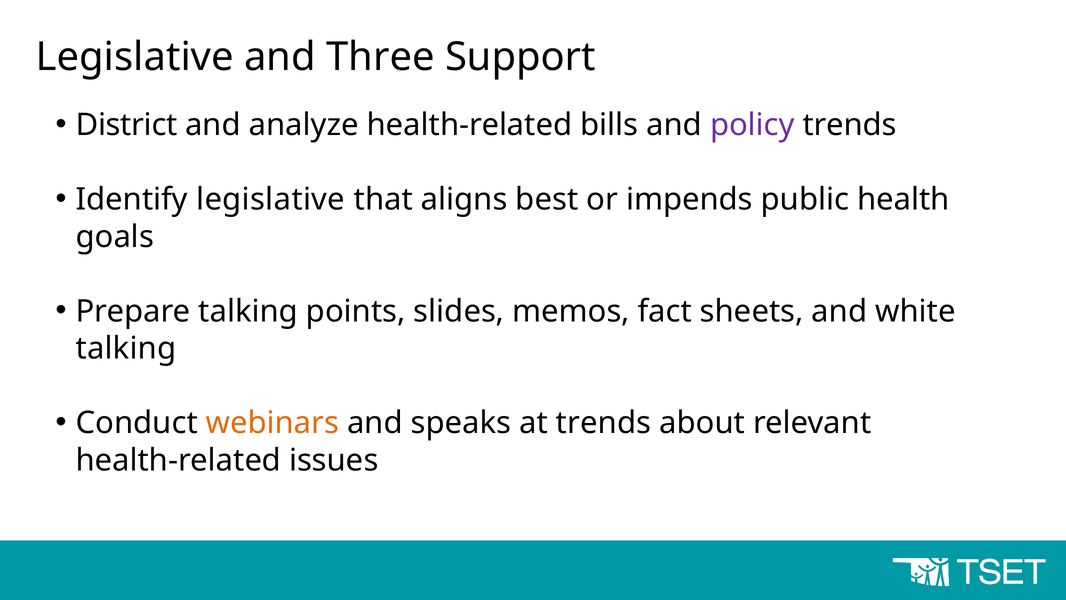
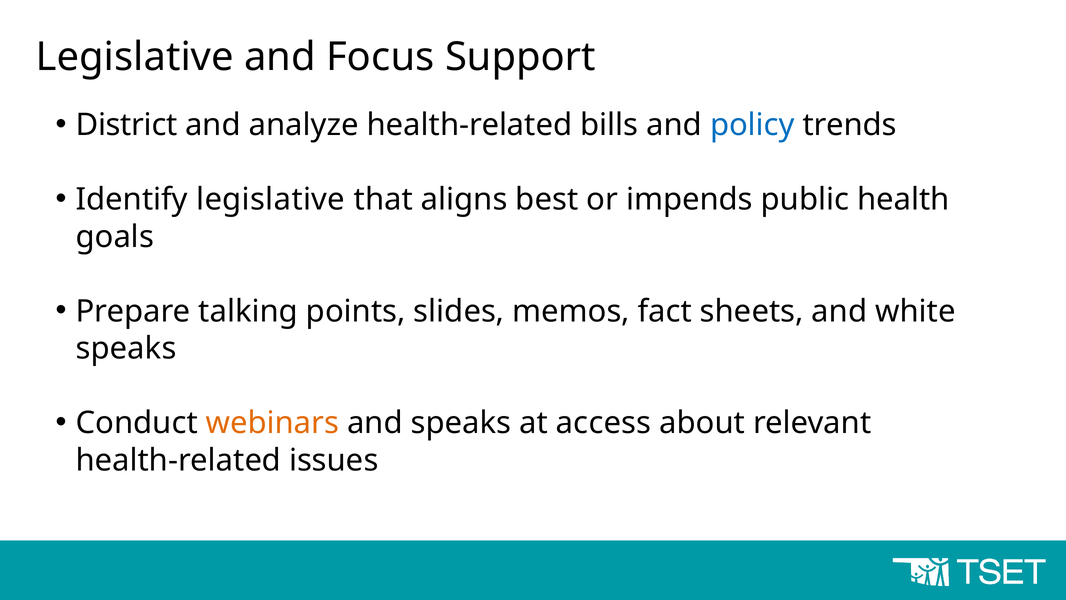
Three: Three -> Focus
policy colour: purple -> blue
talking at (126, 348): talking -> speaks
at trends: trends -> access
